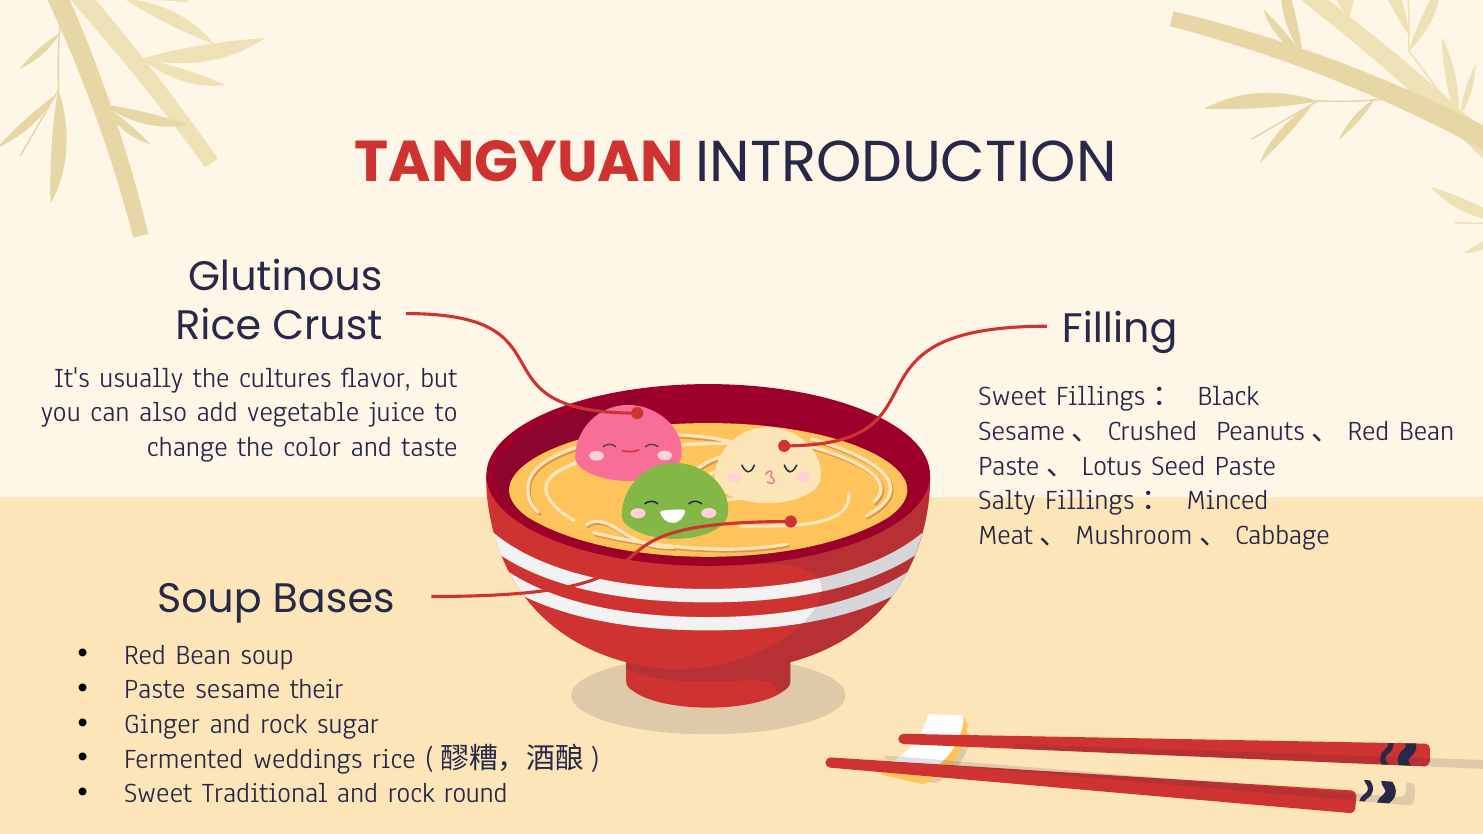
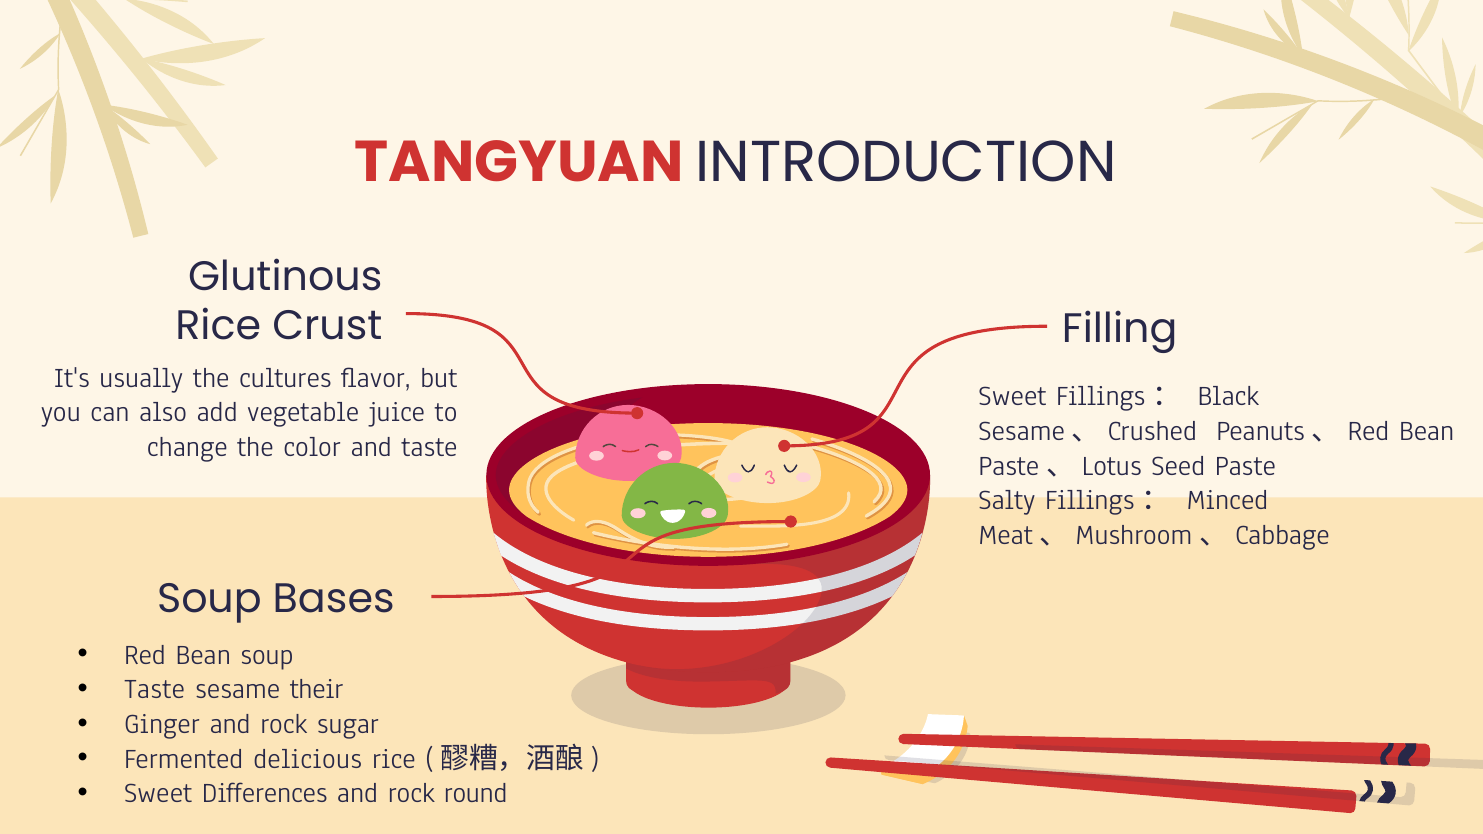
Paste at (155, 690): Paste -> Taste
weddings: weddings -> delicious
Traditional: Traditional -> Differences
